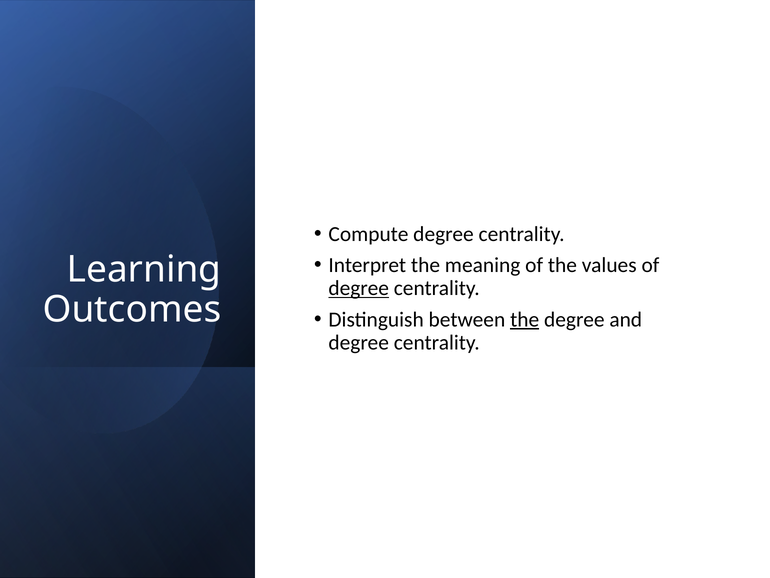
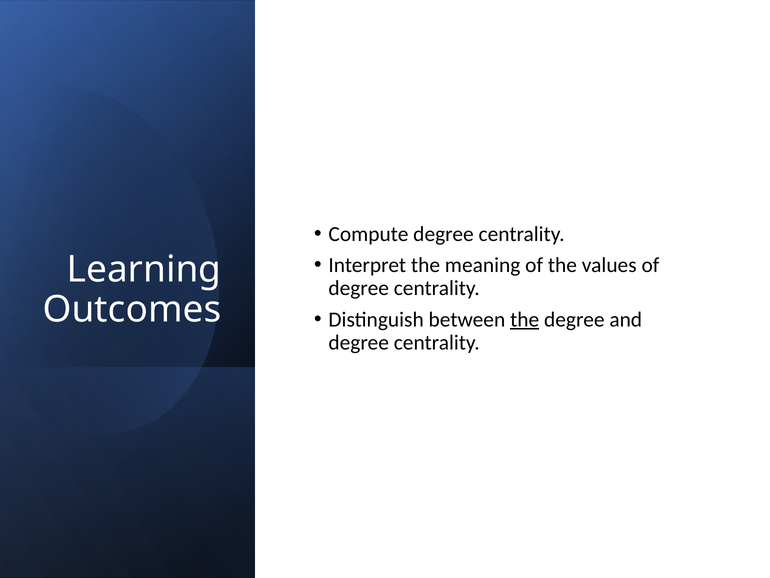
degree at (359, 288) underline: present -> none
